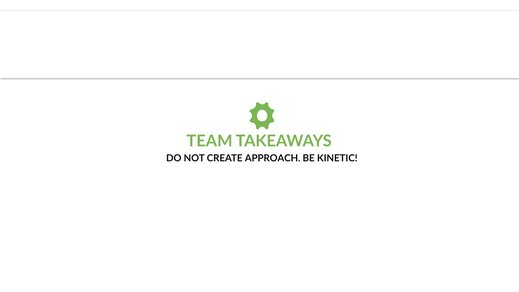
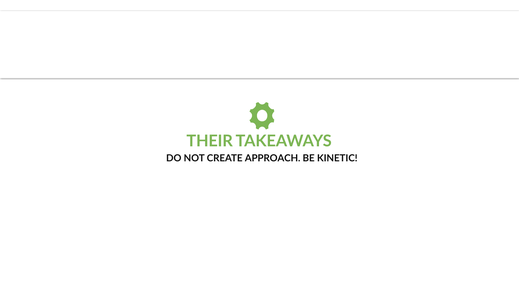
TEAM: TEAM -> THEIR
